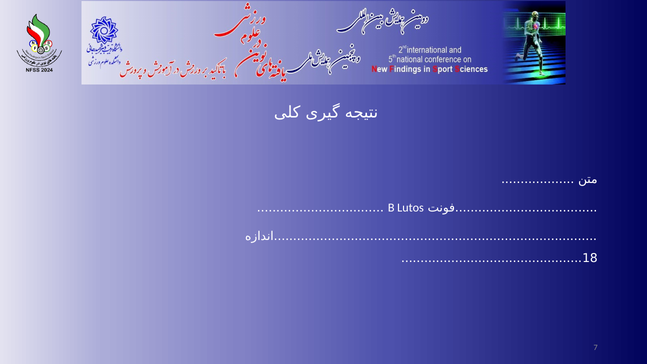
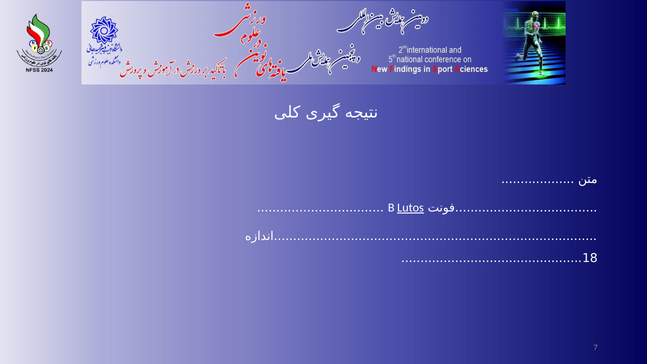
Lutos underline: none -> present
